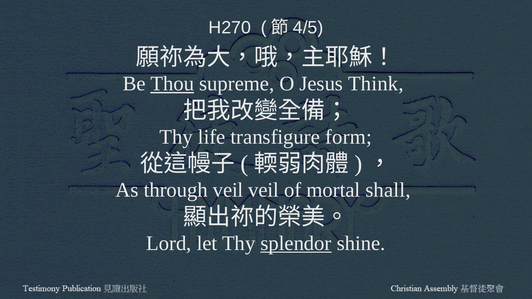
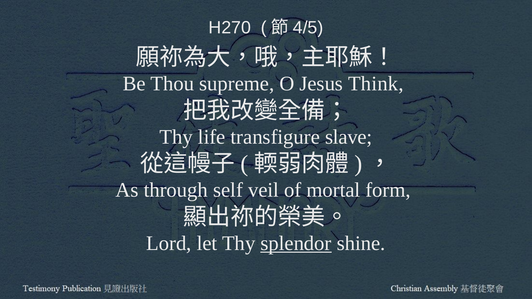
Thou underline: present -> none
form: form -> slave
through veil: veil -> self
shall: shall -> form
